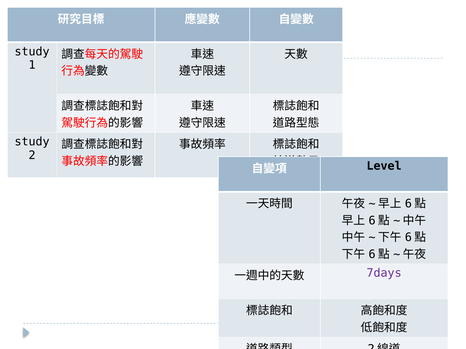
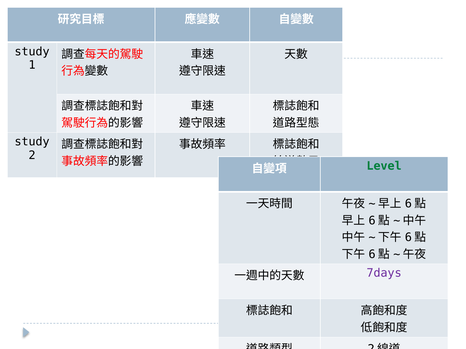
Level colour: black -> green
